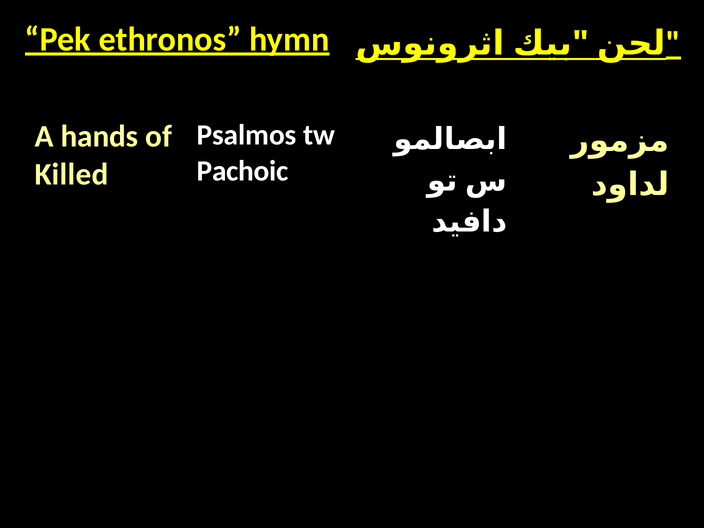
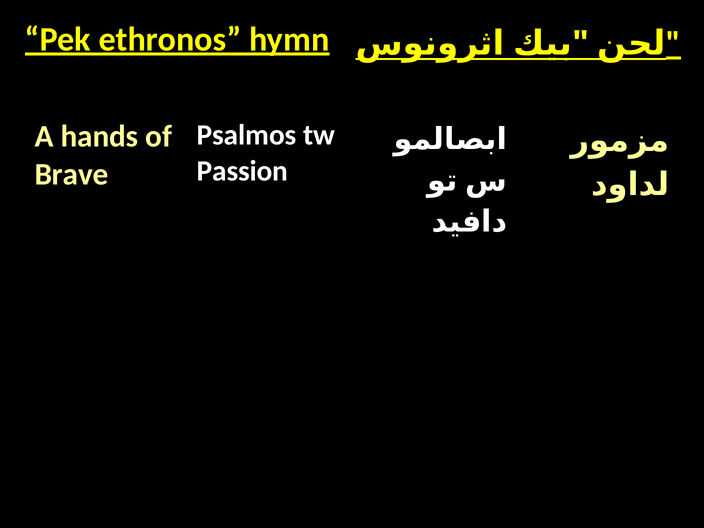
Pachoic: Pachoic -> Passion
Killed: Killed -> Brave
